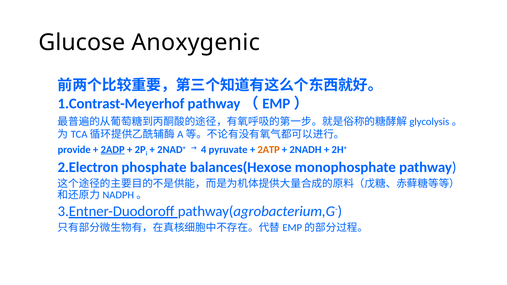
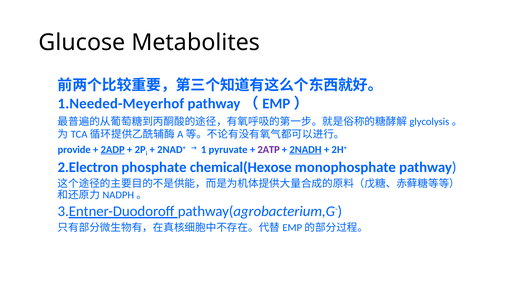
Anoxygenic: Anoxygenic -> Metabolites
1.Contrast-Meyerhof: 1.Contrast-Meyerhof -> 1.Needed-Meyerhof
4: 4 -> 1
2ATP colour: orange -> purple
2NADH underline: none -> present
balances(Hexose: balances(Hexose -> chemical(Hexose
